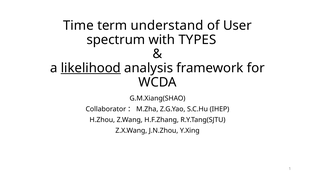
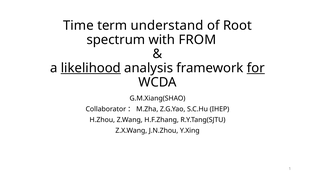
User: User -> Root
TYPES: TYPES -> FROM
for underline: none -> present
